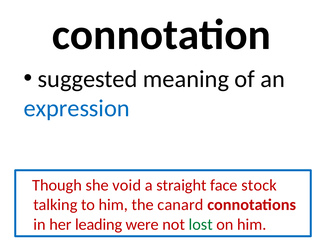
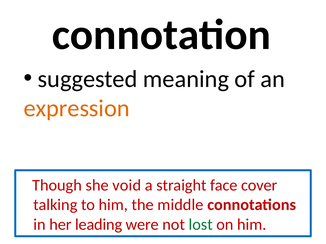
expression colour: blue -> orange
stock: stock -> cover
canard: canard -> middle
